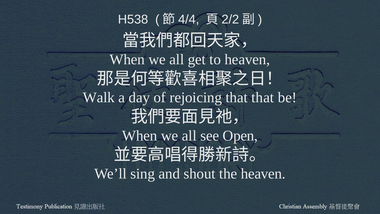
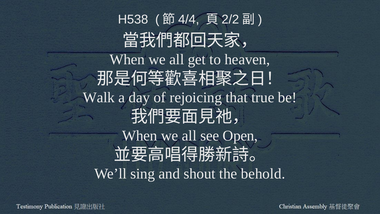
that that: that -> true
the heaven: heaven -> behold
